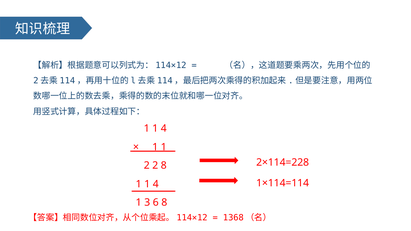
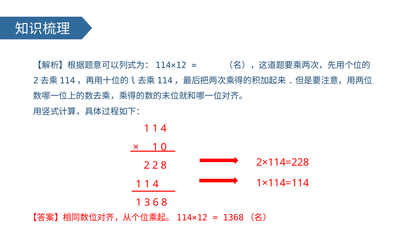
1 at (164, 147): 1 -> 0
